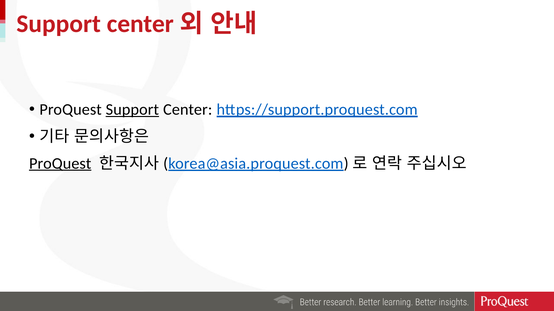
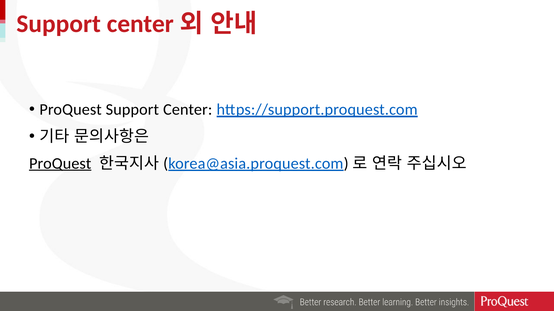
Support at (132, 110) underline: present -> none
